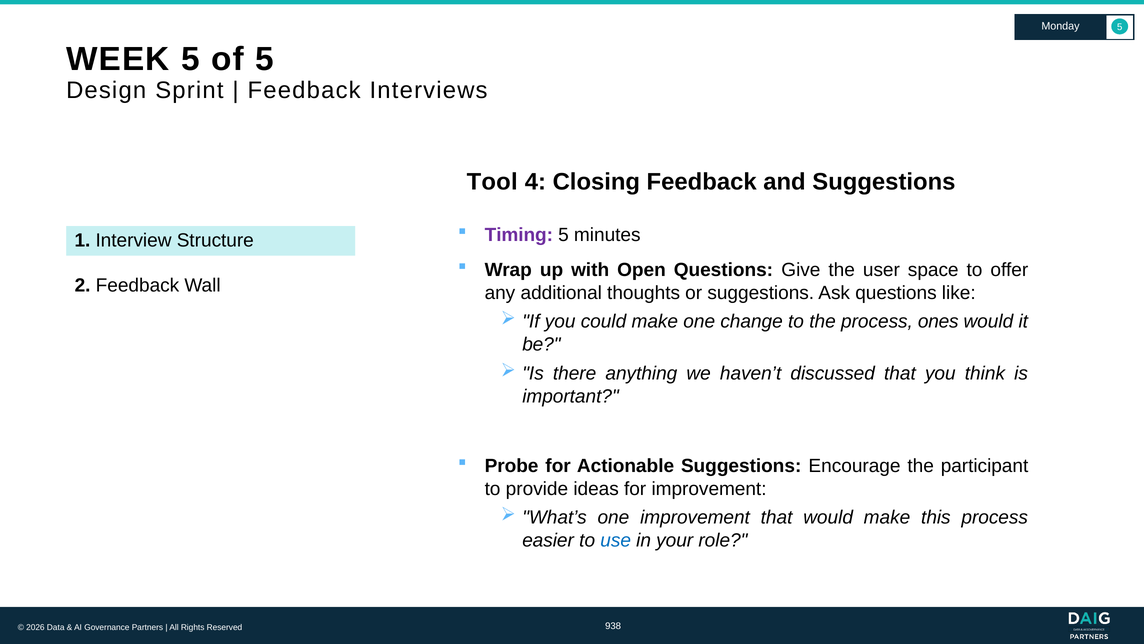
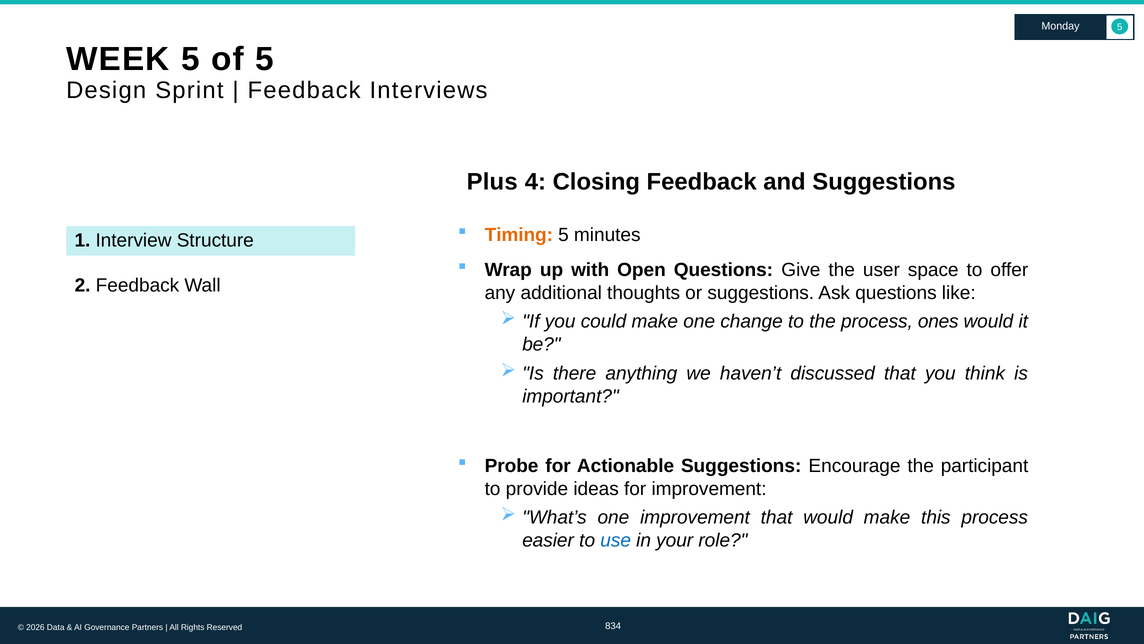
Tool: Tool -> Plus
Timing colour: purple -> orange
938: 938 -> 834
